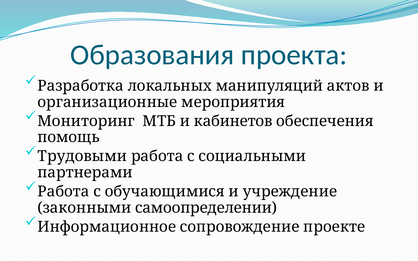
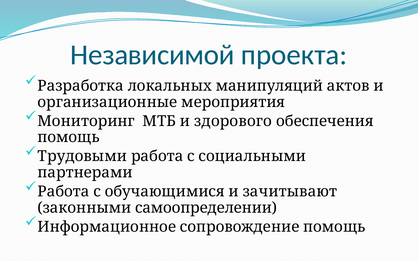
Образования: Образования -> Независимой
кабинетов: кабинетов -> здорового
учреждение: учреждение -> зачитывают
сопровождение проекте: проекте -> помощь
